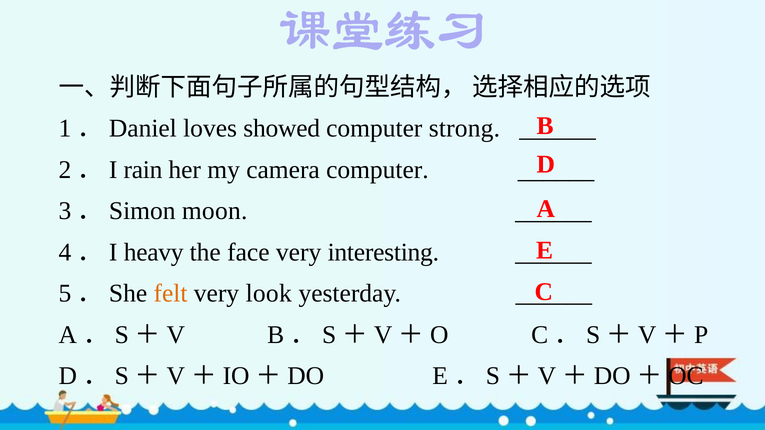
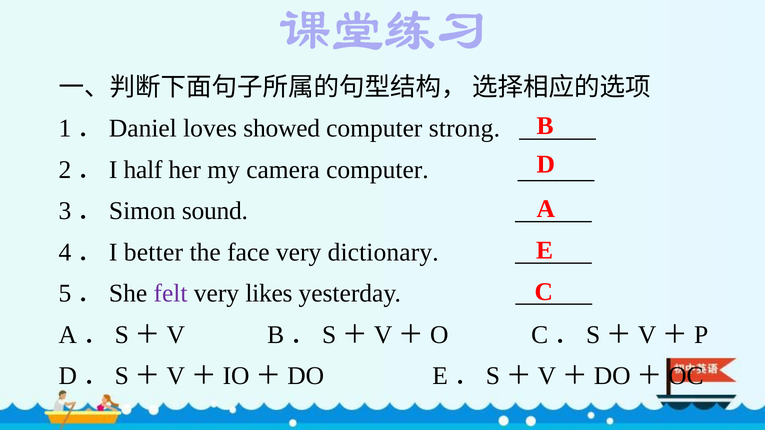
rain: rain -> half
moon: moon -> sound
heavy: heavy -> better
interesting: interesting -> dictionary
felt colour: orange -> purple
look: look -> likes
